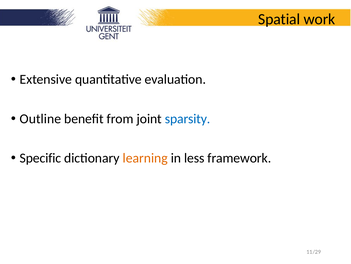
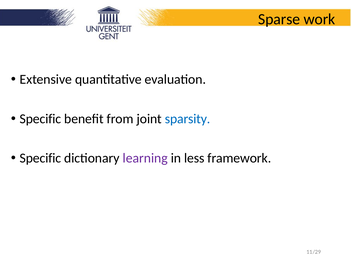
Spatial: Spatial -> Sparse
Outline at (40, 118): Outline -> Specific
learning colour: orange -> purple
